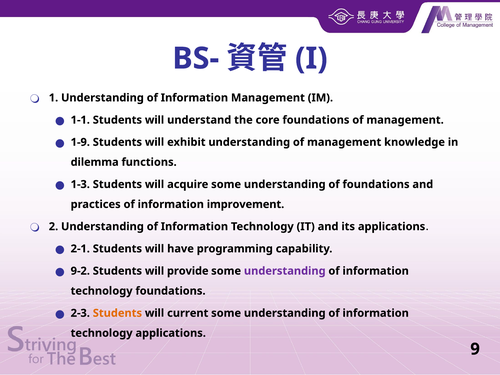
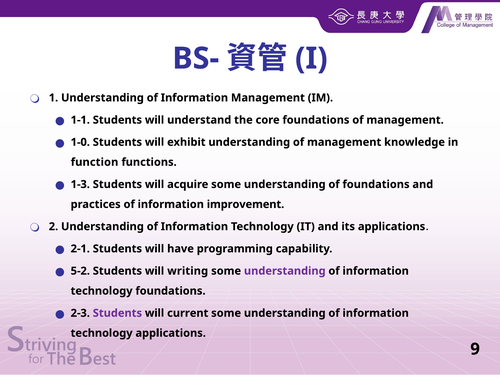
1-9: 1-9 -> 1-0
dilemma: dilemma -> function
9-2: 9-2 -> 5-2
provide: provide -> writing
Students at (117, 313) colour: orange -> purple
